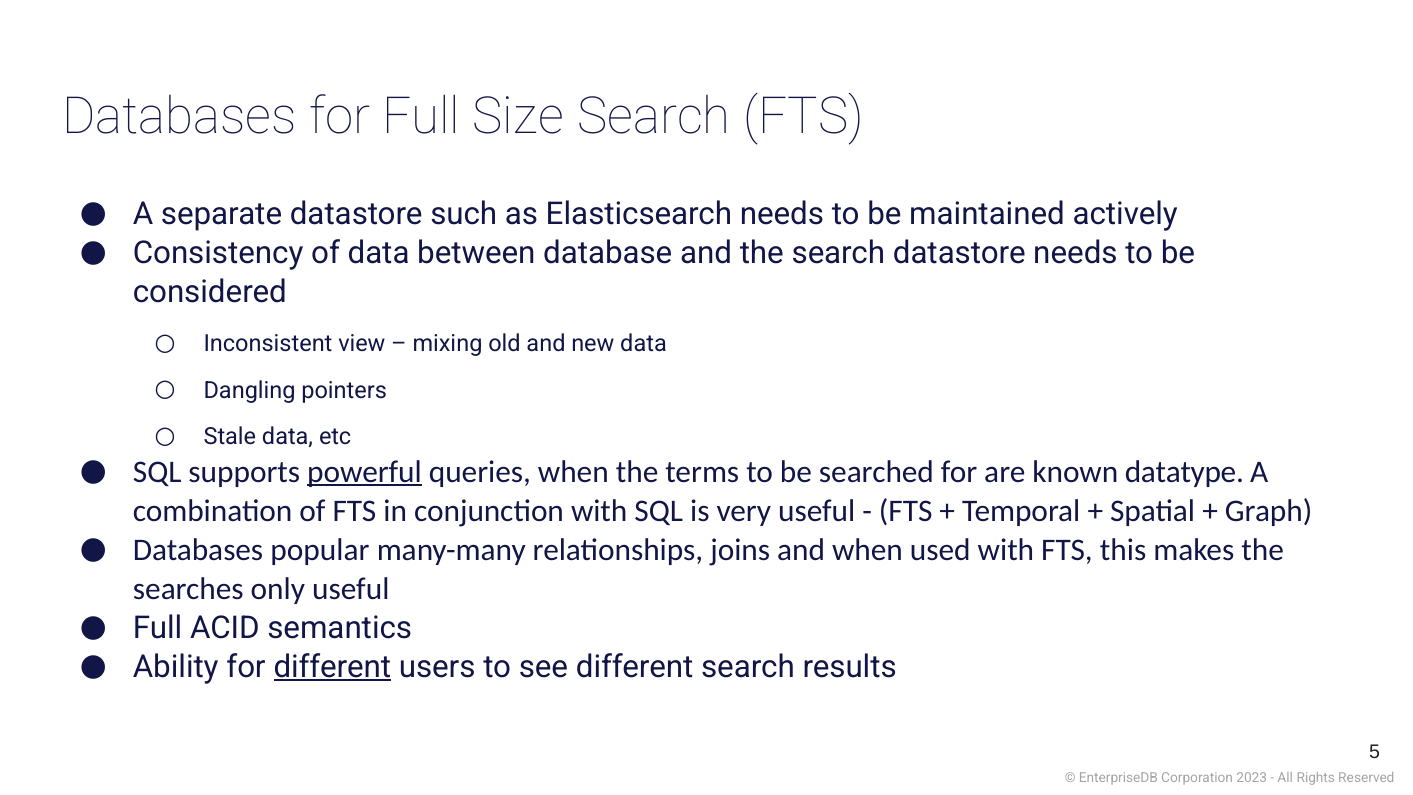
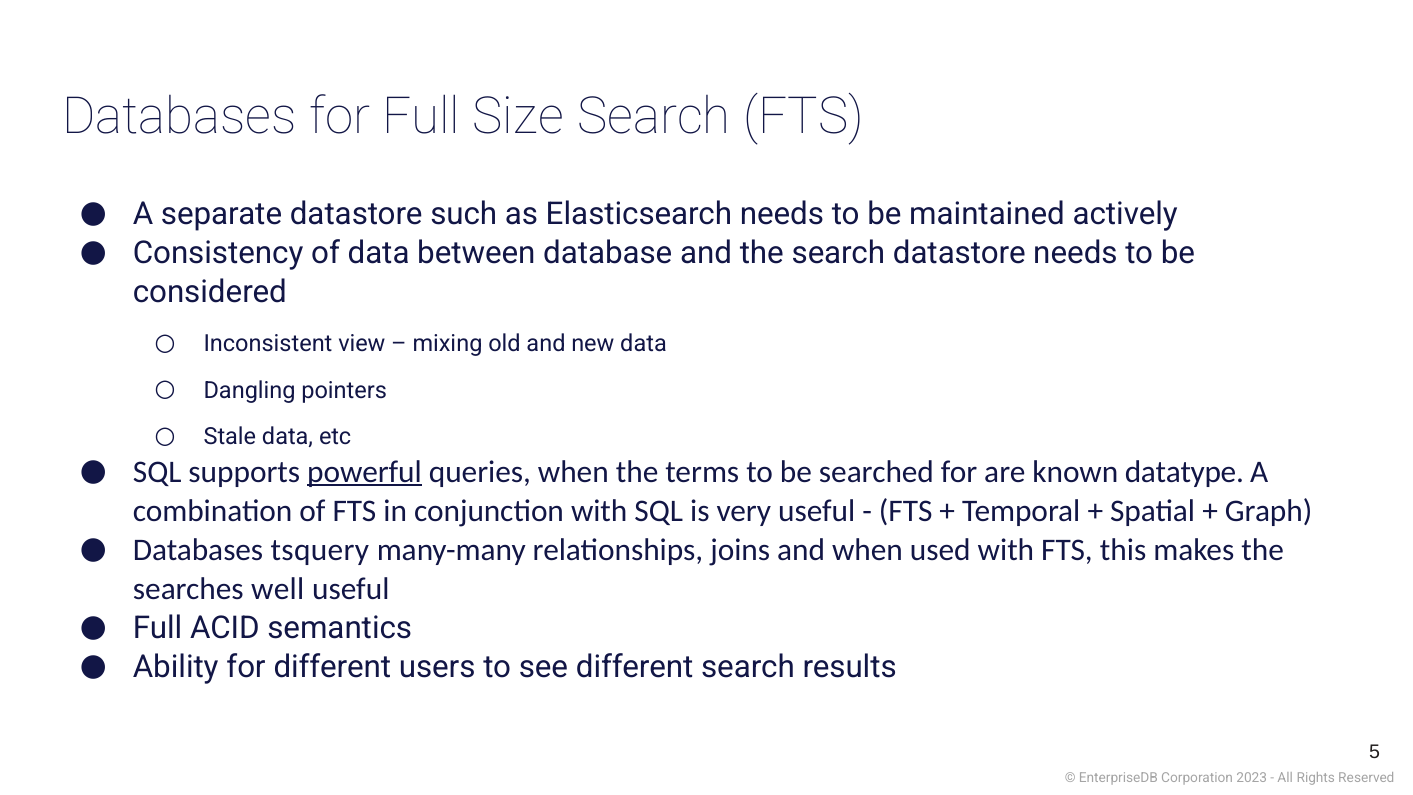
popular: popular -> tsquery
only: only -> well
different at (332, 667) underline: present -> none
